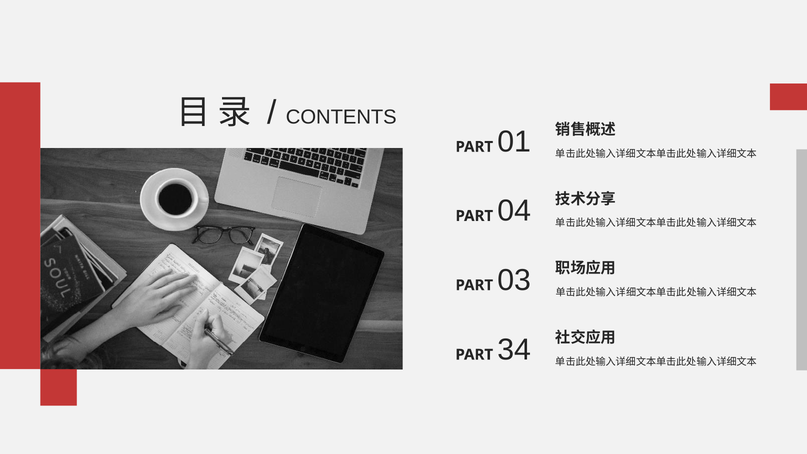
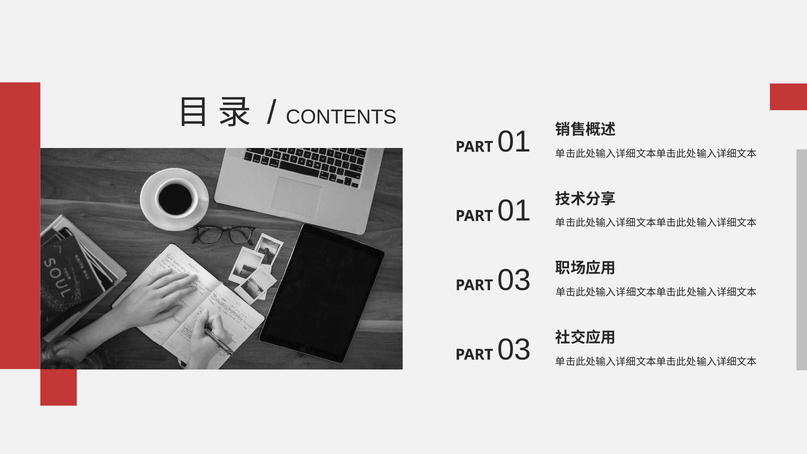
04 at (514, 211): 04 -> 01
34 at (514, 350): 34 -> 03
